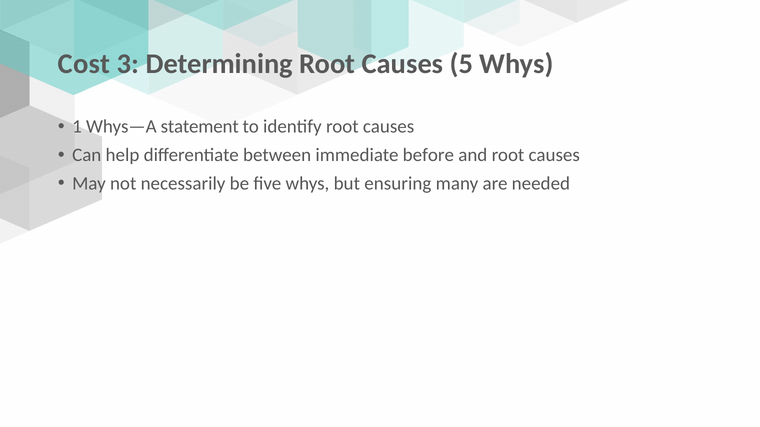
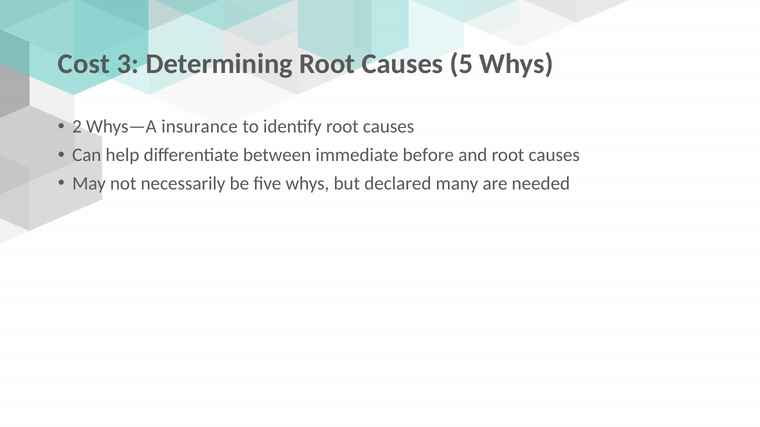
1: 1 -> 2
statement: statement -> insurance
ensuring: ensuring -> declared
